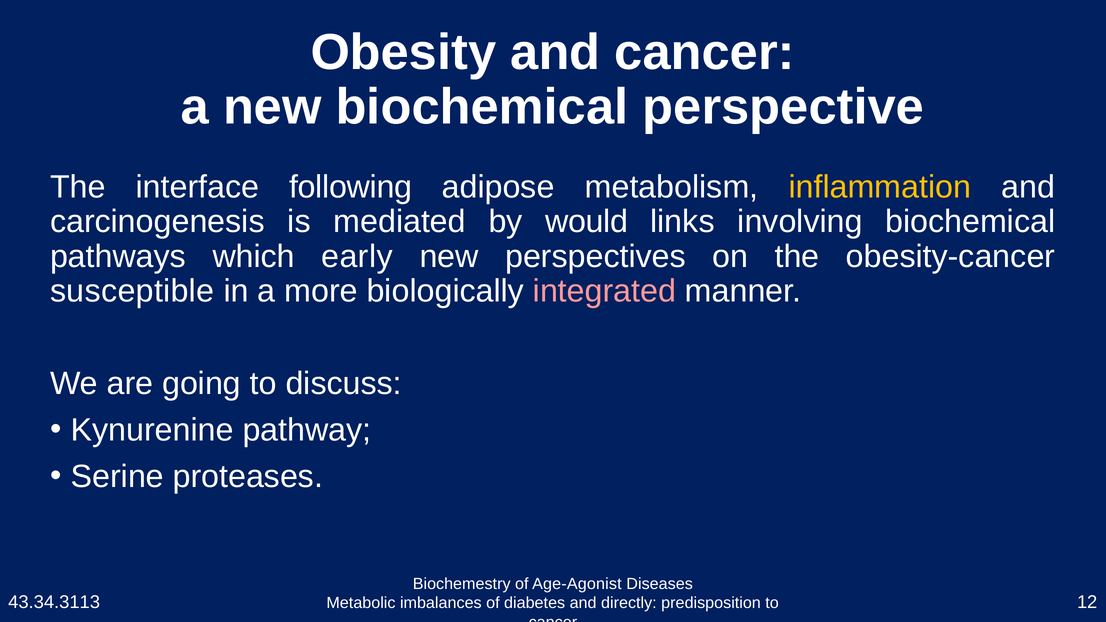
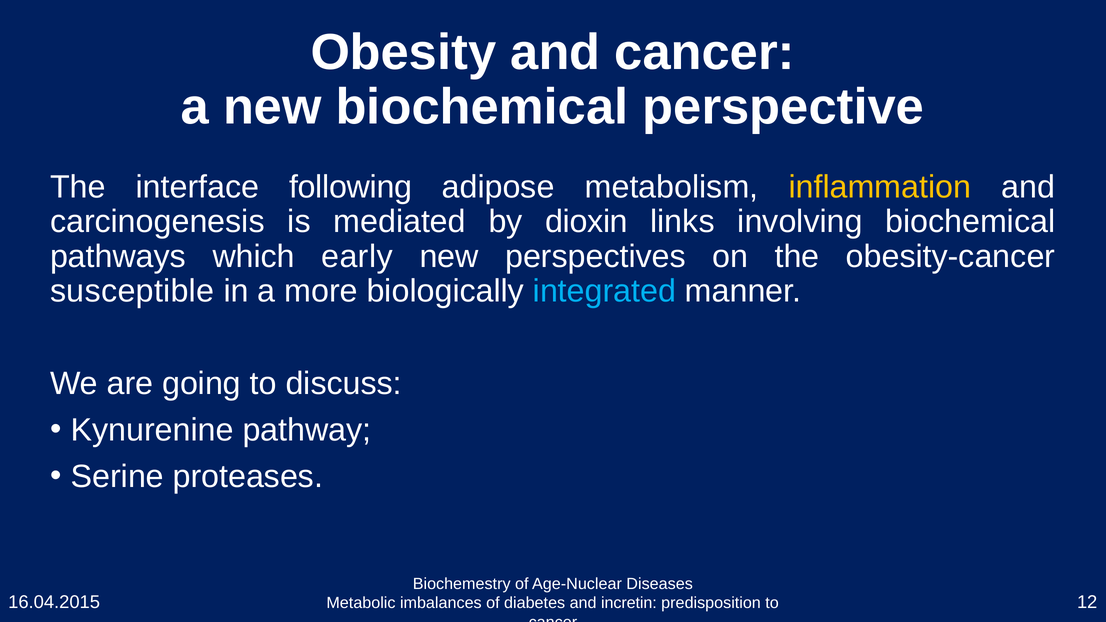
would: would -> dioxin
integrated colour: pink -> light blue
Age-Agonist: Age-Agonist -> Age-Nuclear
43.34.3113: 43.34.3113 -> 16.04.2015
directly: directly -> incretin
